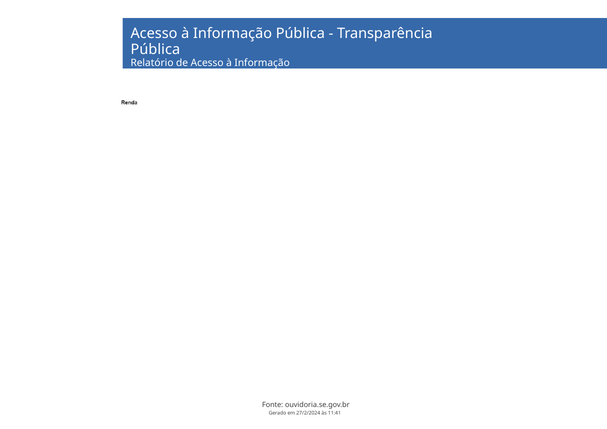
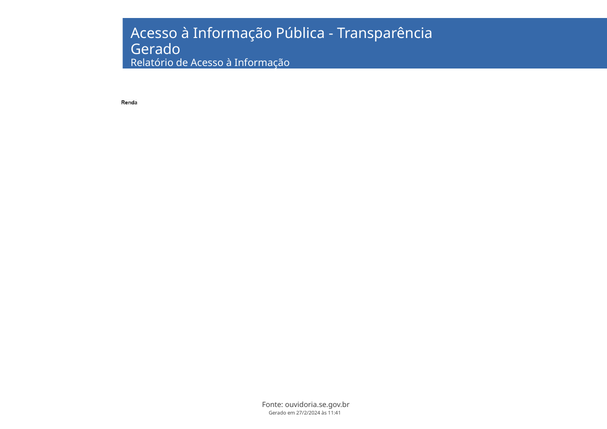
Pública at (155, 50): Pública -> Gerado
